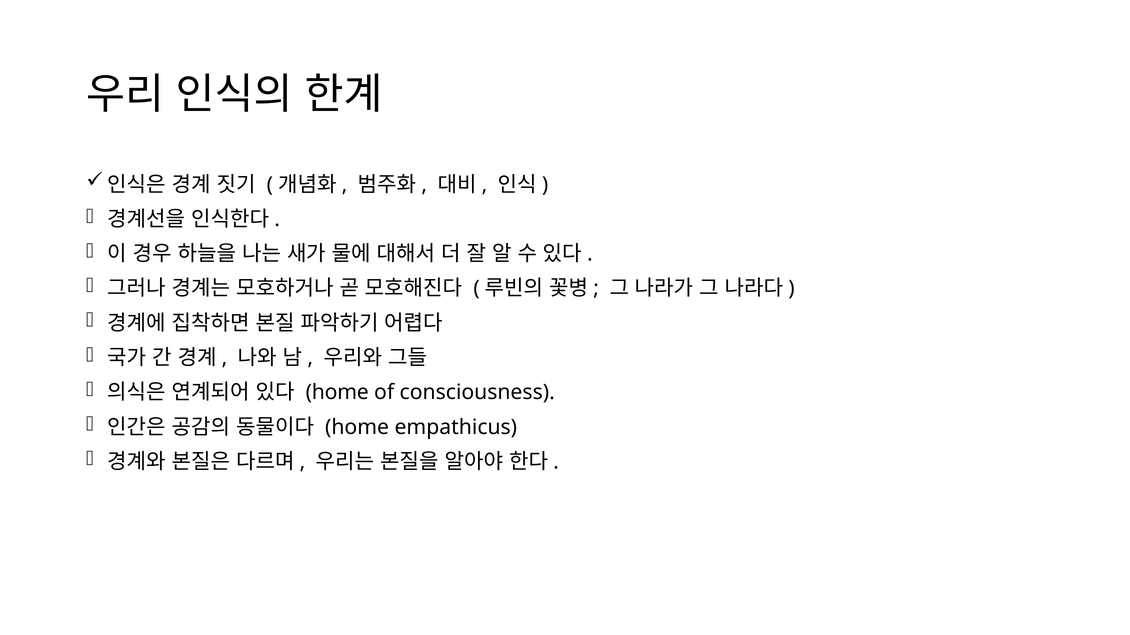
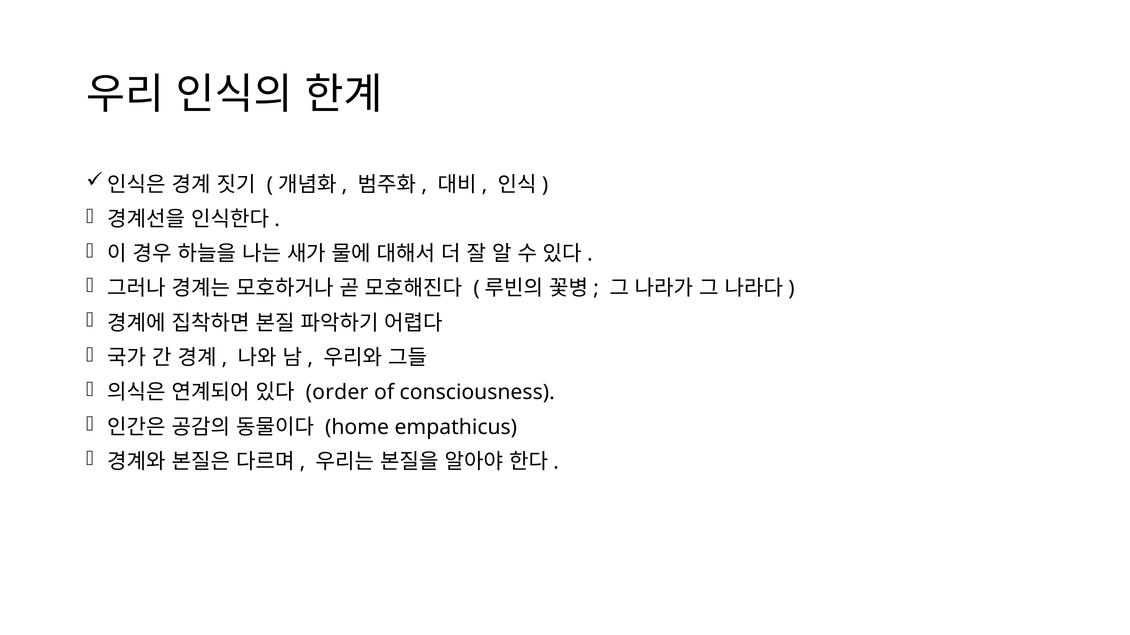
home at (337, 393): home -> order
